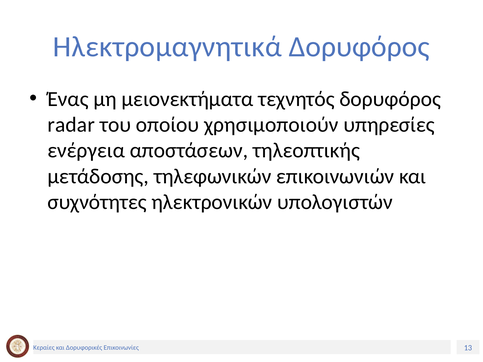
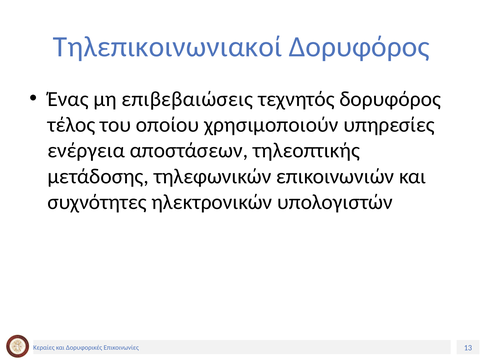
Ηλεκτρομαγνητικά: Ηλεκτρομαγνητικά -> Τηλεπικοινωνιακοί
μειονεκτήματα: μειονεκτήματα -> επιβεβαιώσεις
radar: radar -> τέλος
